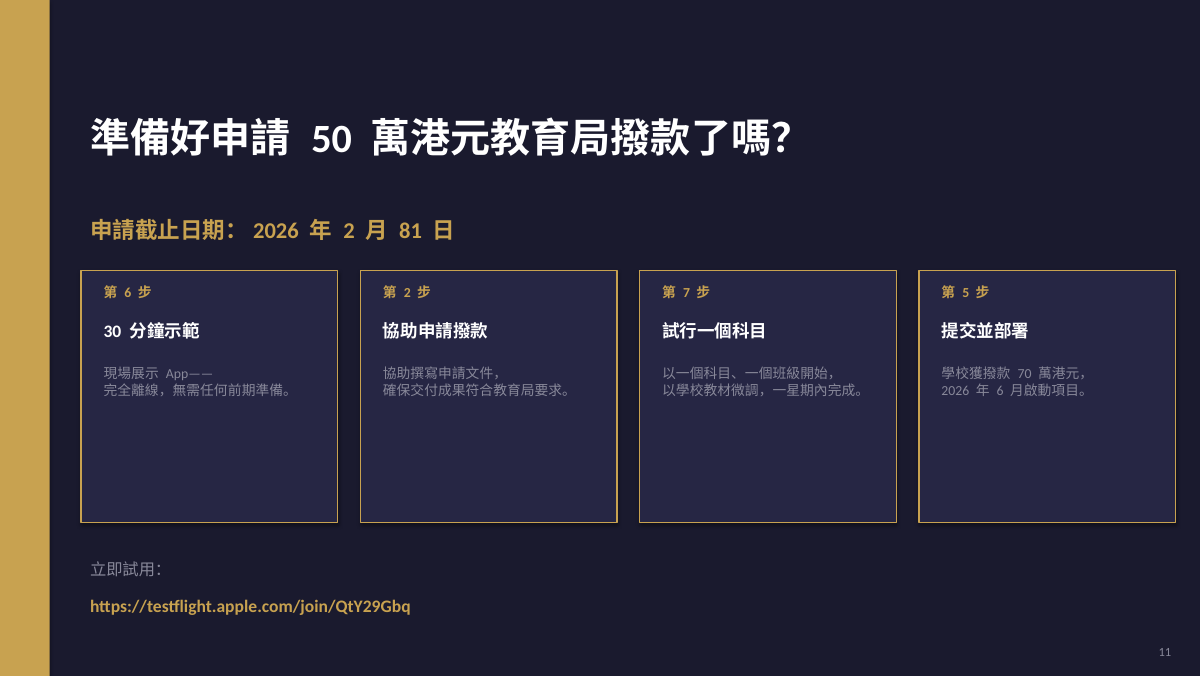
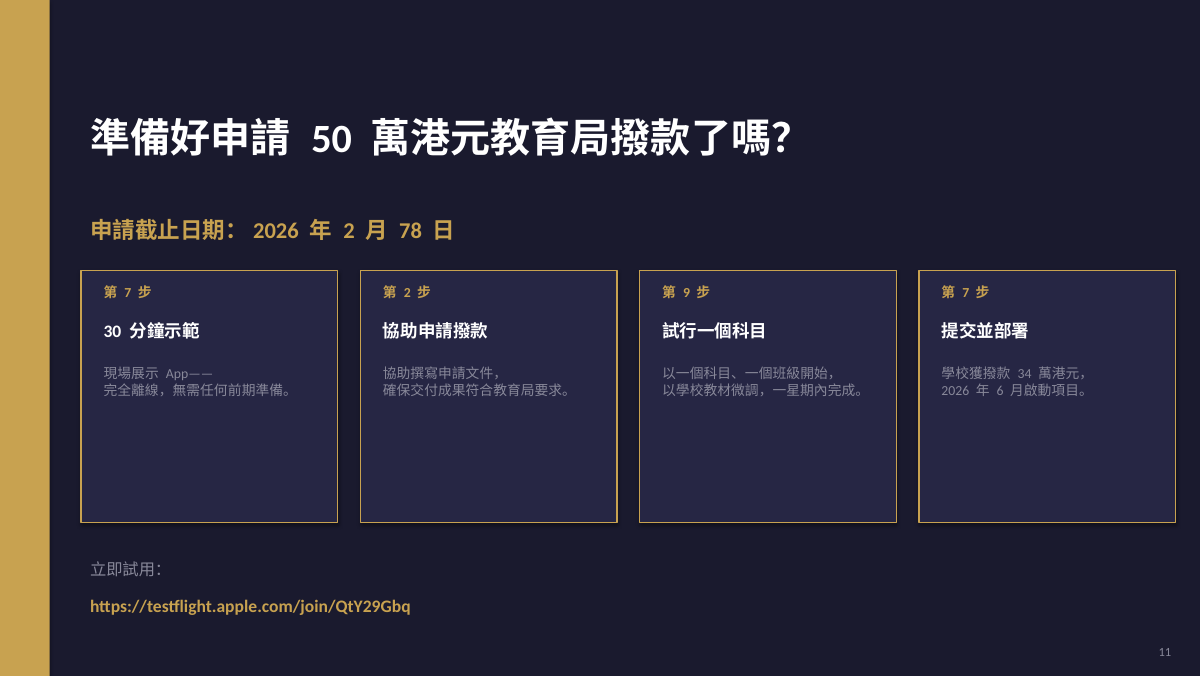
81: 81 -> 78
6 at (128, 293): 6 -> 7
7: 7 -> 9
5 at (966, 293): 5 -> 7
70: 70 -> 34
